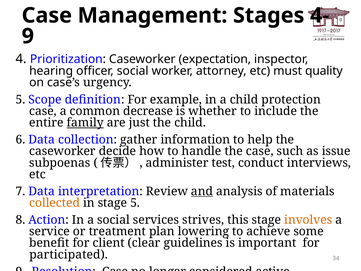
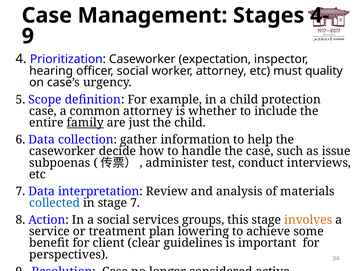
common decrease: decrease -> attorney
and underline: present -> none
collected colour: orange -> blue
stage 5: 5 -> 7
strives: strives -> groups
participated: participated -> perspectives
